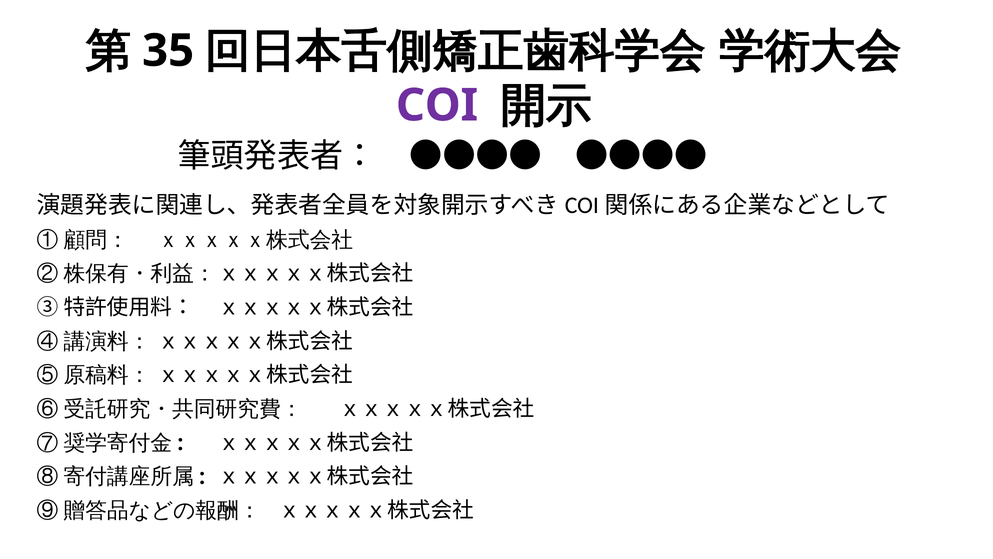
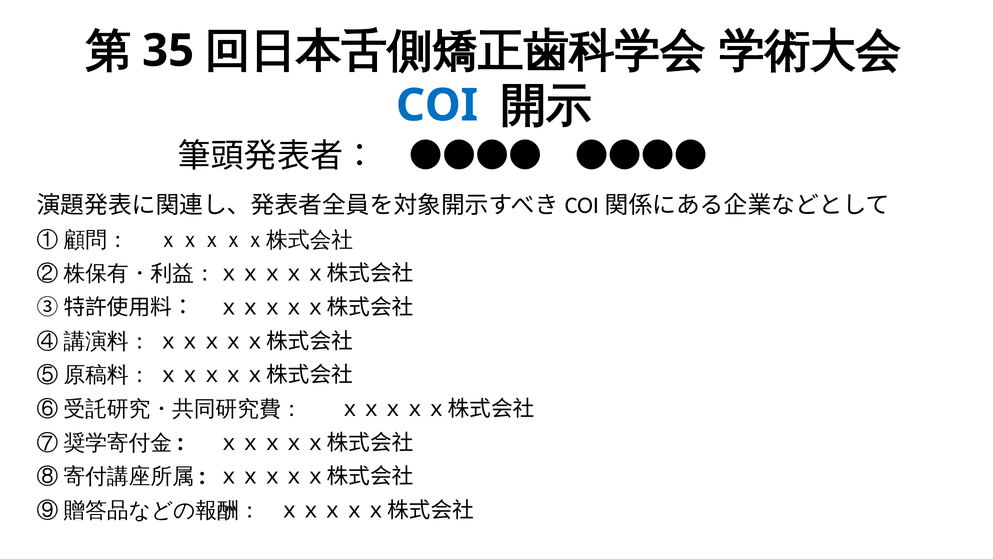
COI colour: purple -> blue
